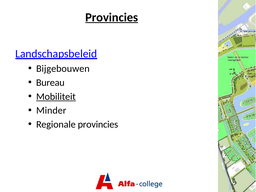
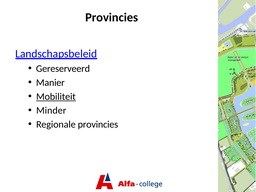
Provincies at (112, 17) underline: present -> none
Bijgebouwen: Bijgebouwen -> Gereserveerd
Bureau: Bureau -> Manier
